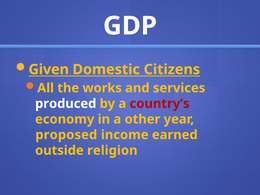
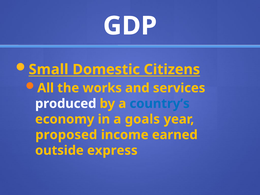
Given: Given -> Small
country’s colour: red -> blue
other: other -> goals
religion: religion -> express
